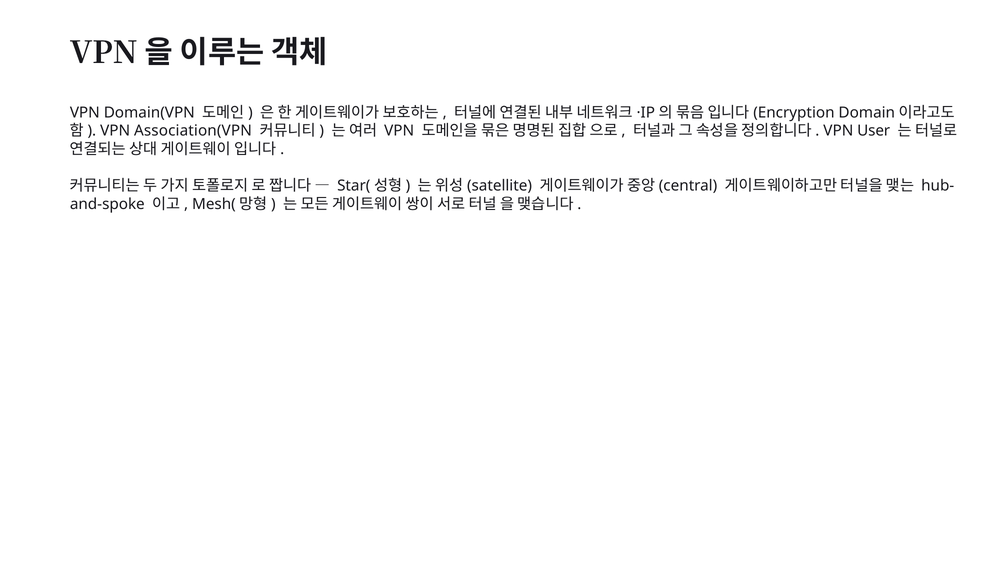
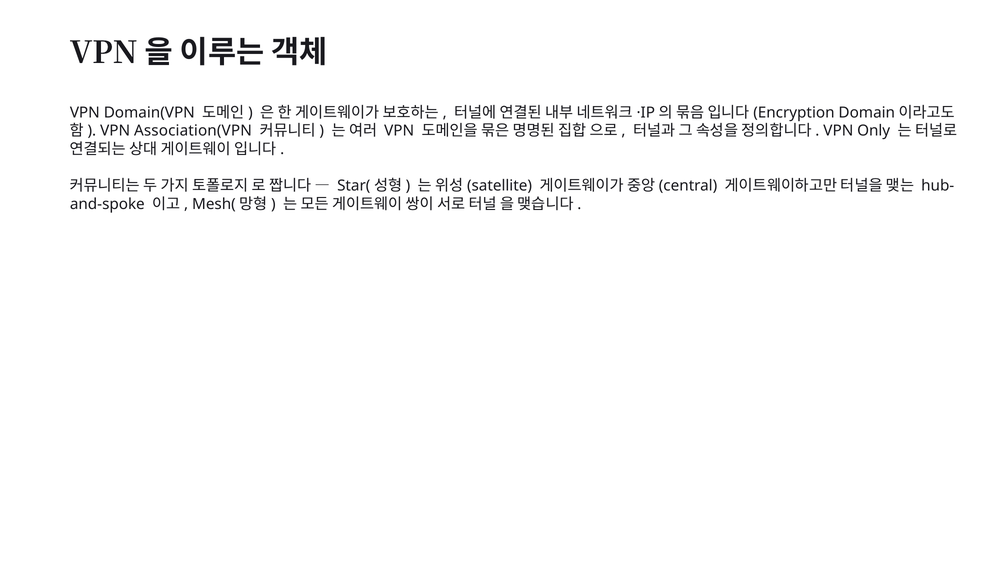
User: User -> Only
